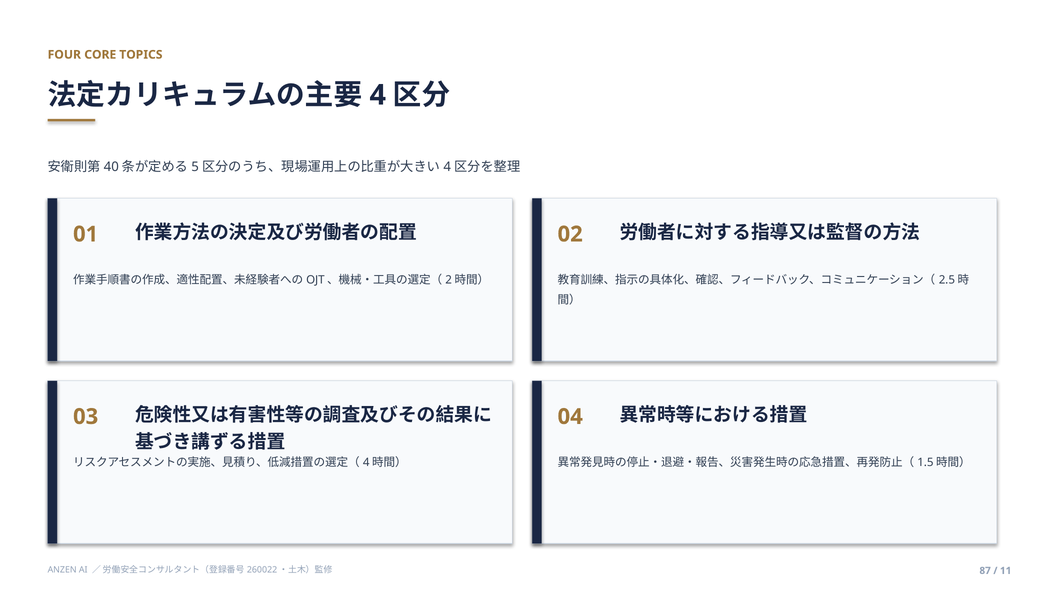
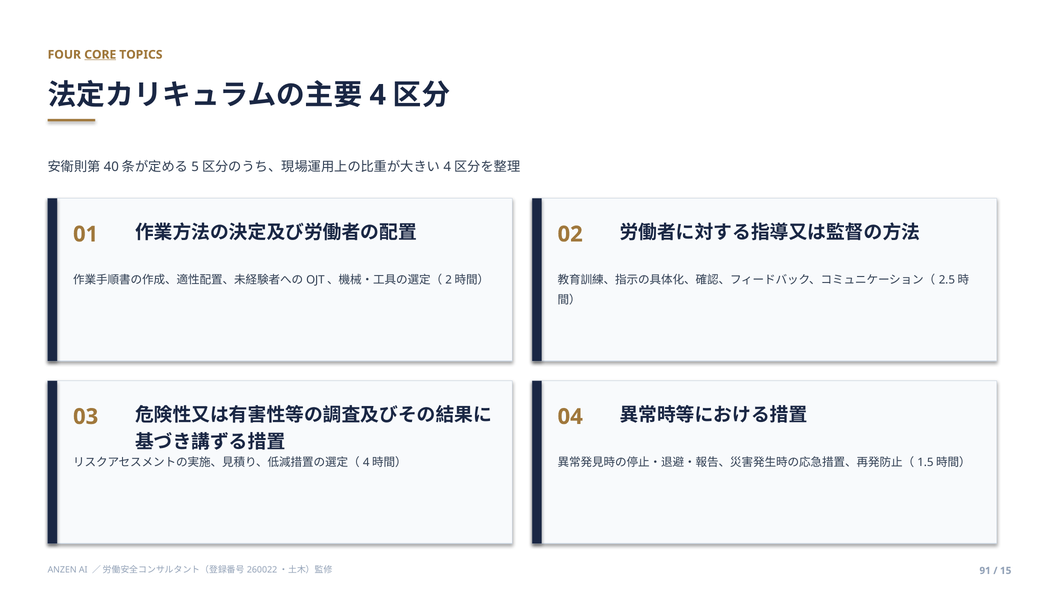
CORE underline: none -> present
87: 87 -> 91
11: 11 -> 15
